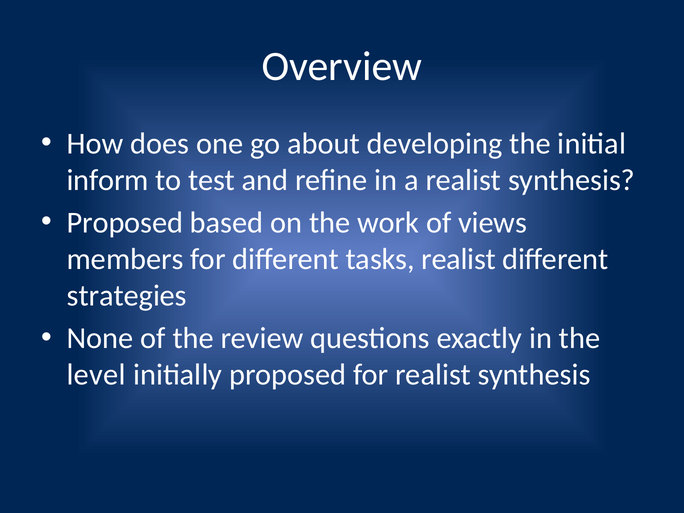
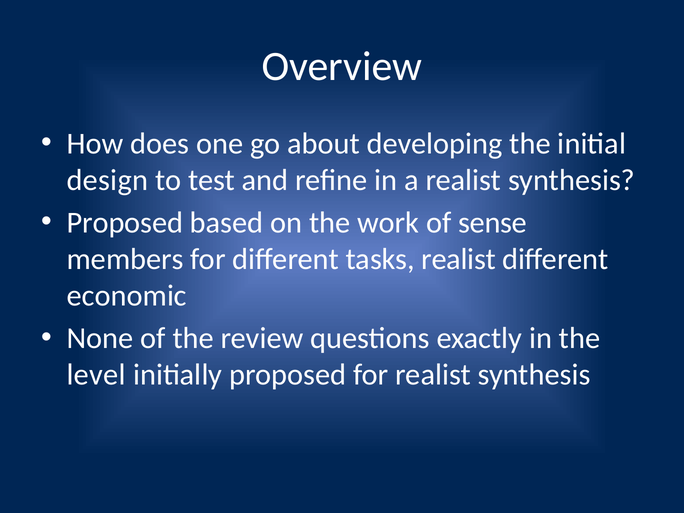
inform: inform -> design
views: views -> sense
strategies: strategies -> economic
